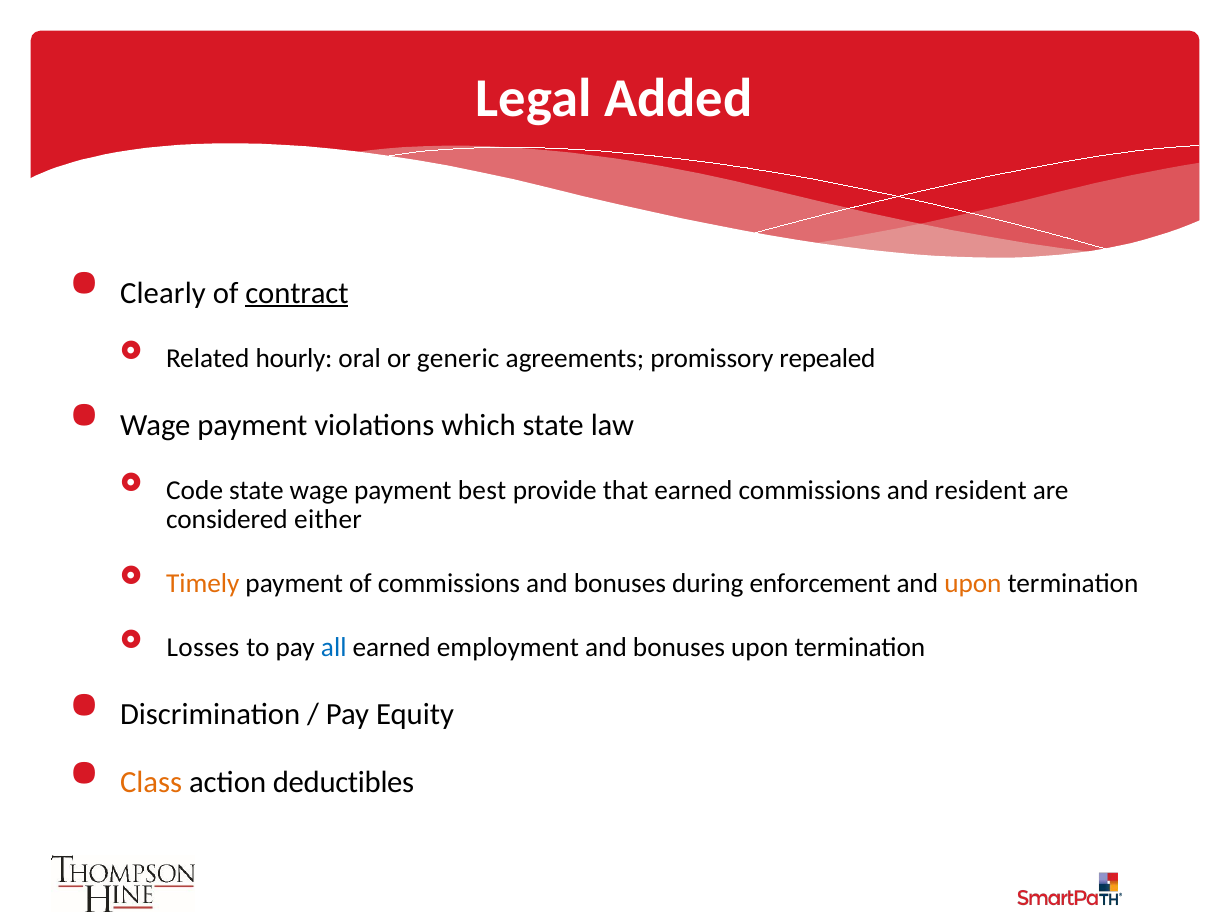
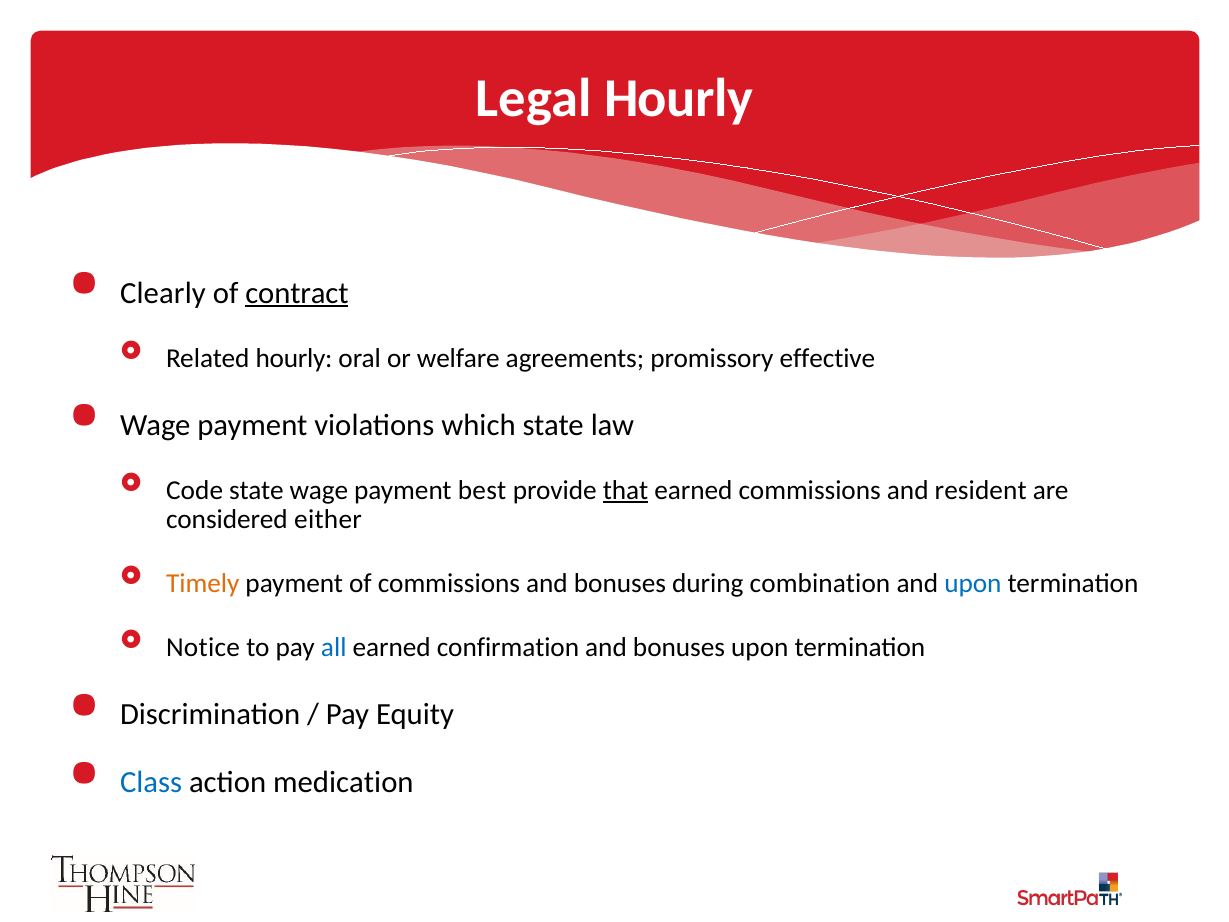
Legal Added: Added -> Hourly
generic: generic -> welfare
repealed: repealed -> effective
that underline: none -> present
enforcement: enforcement -> combination
upon at (973, 584) colour: orange -> blue
Losses: Losses -> Notice
employment: employment -> confirmation
Class colour: orange -> blue
deductibles: deductibles -> medication
